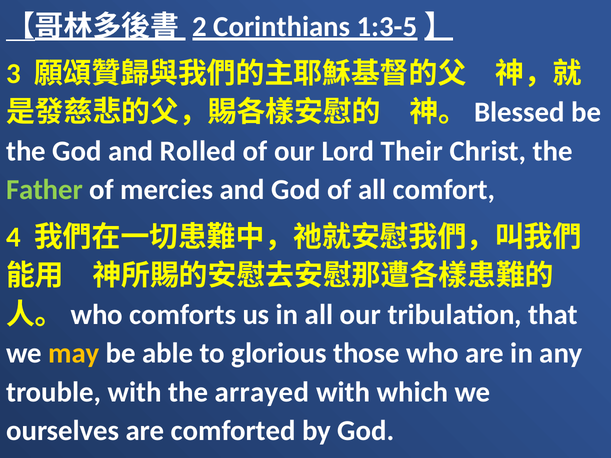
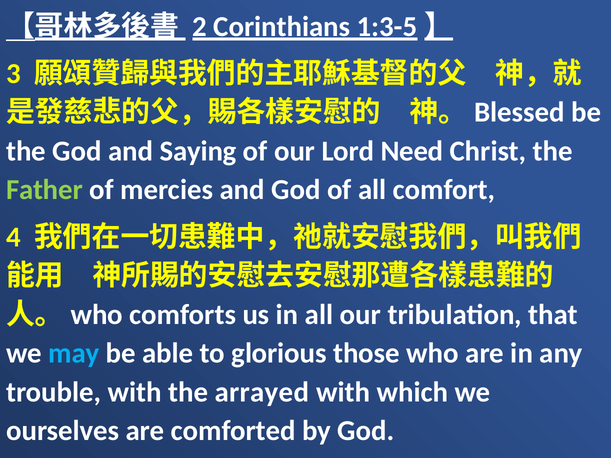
Rolled: Rolled -> Saying
Their: Their -> Need
may colour: yellow -> light blue
